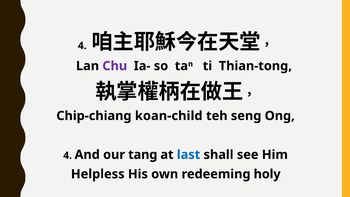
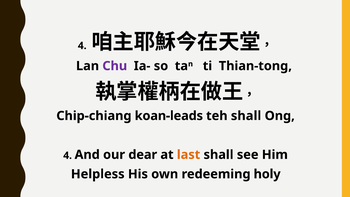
koan-child: koan-child -> koan-leads
teh seng: seng -> shall
tang: tang -> dear
last colour: blue -> orange
